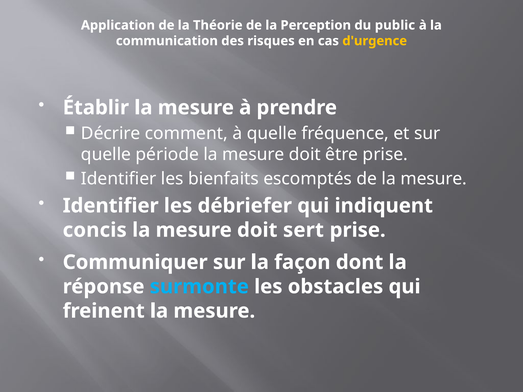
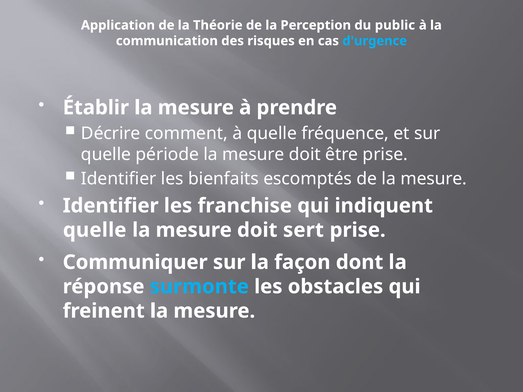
d'urgence colour: yellow -> light blue
débriefer: débriefer -> franchise
concis at (95, 230): concis -> quelle
